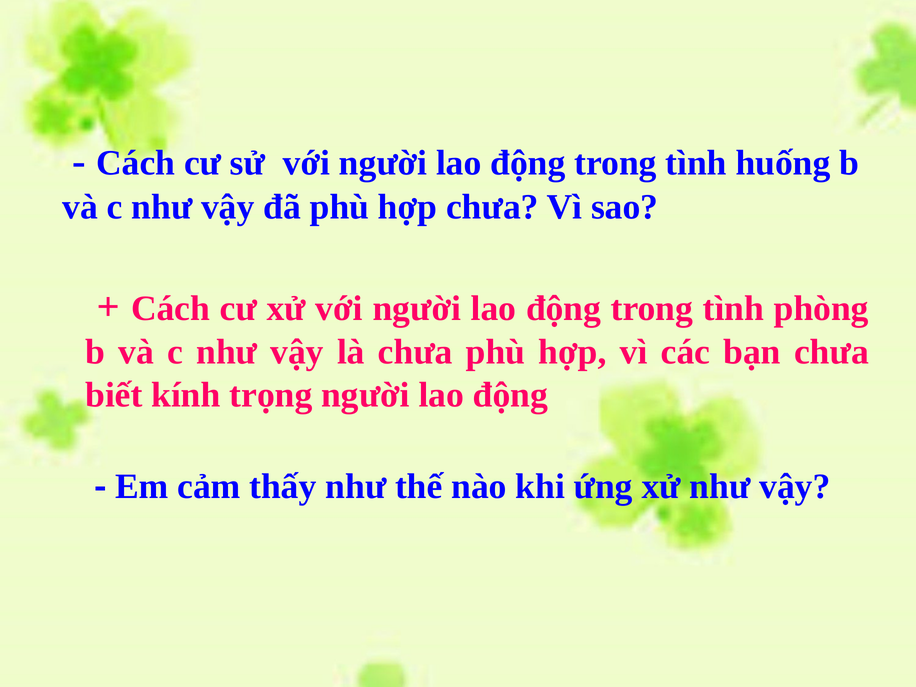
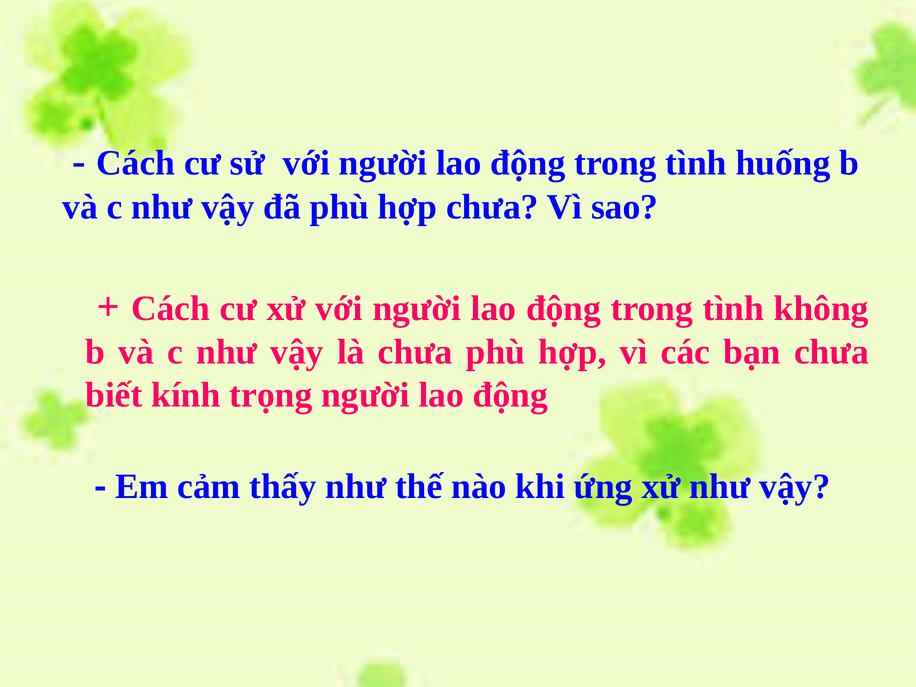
phòng: phòng -> không
